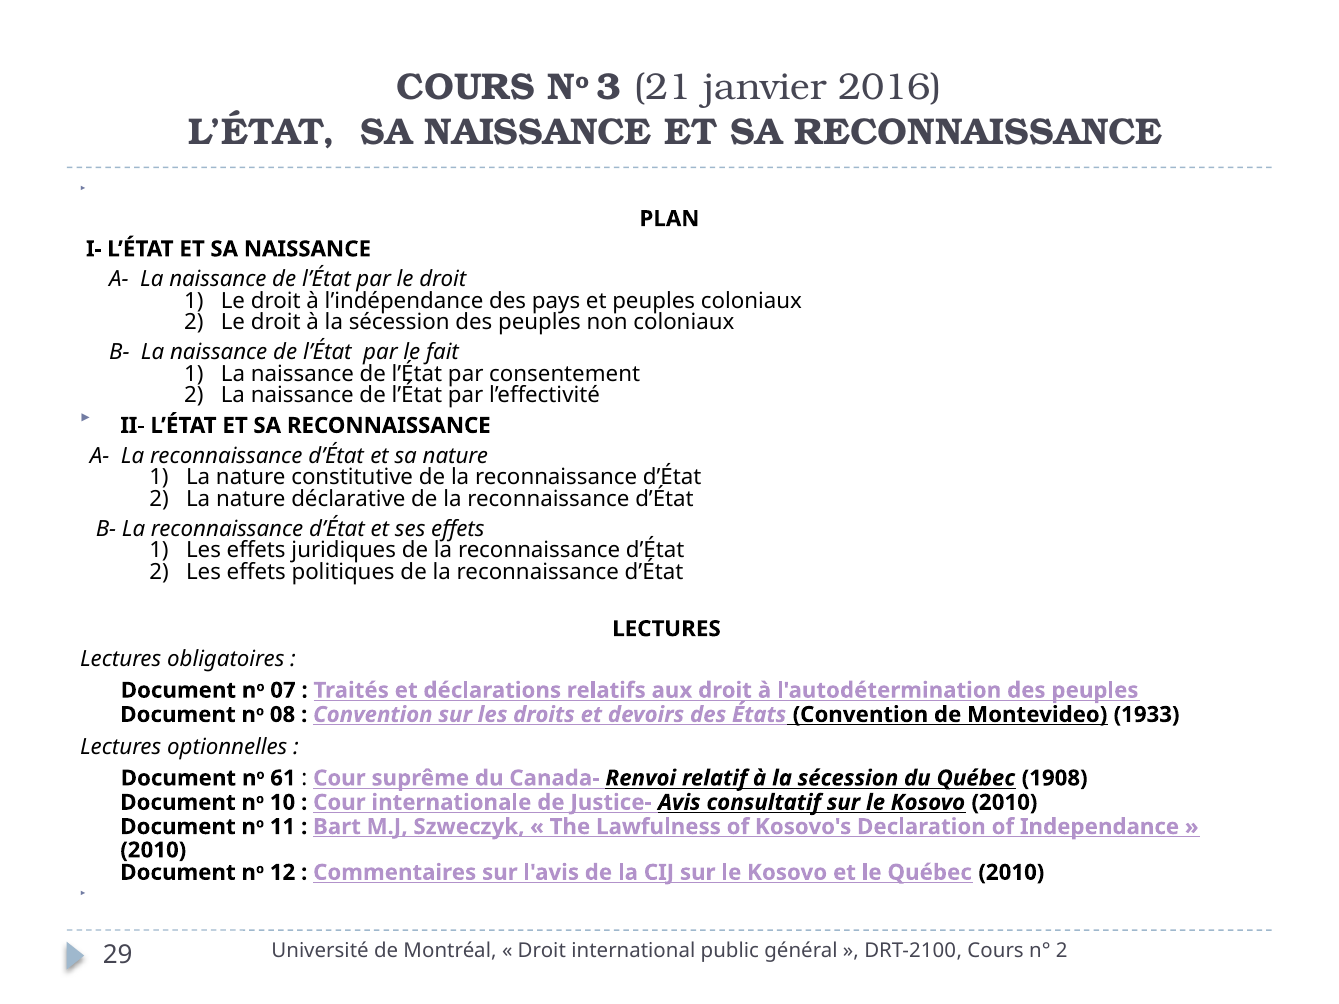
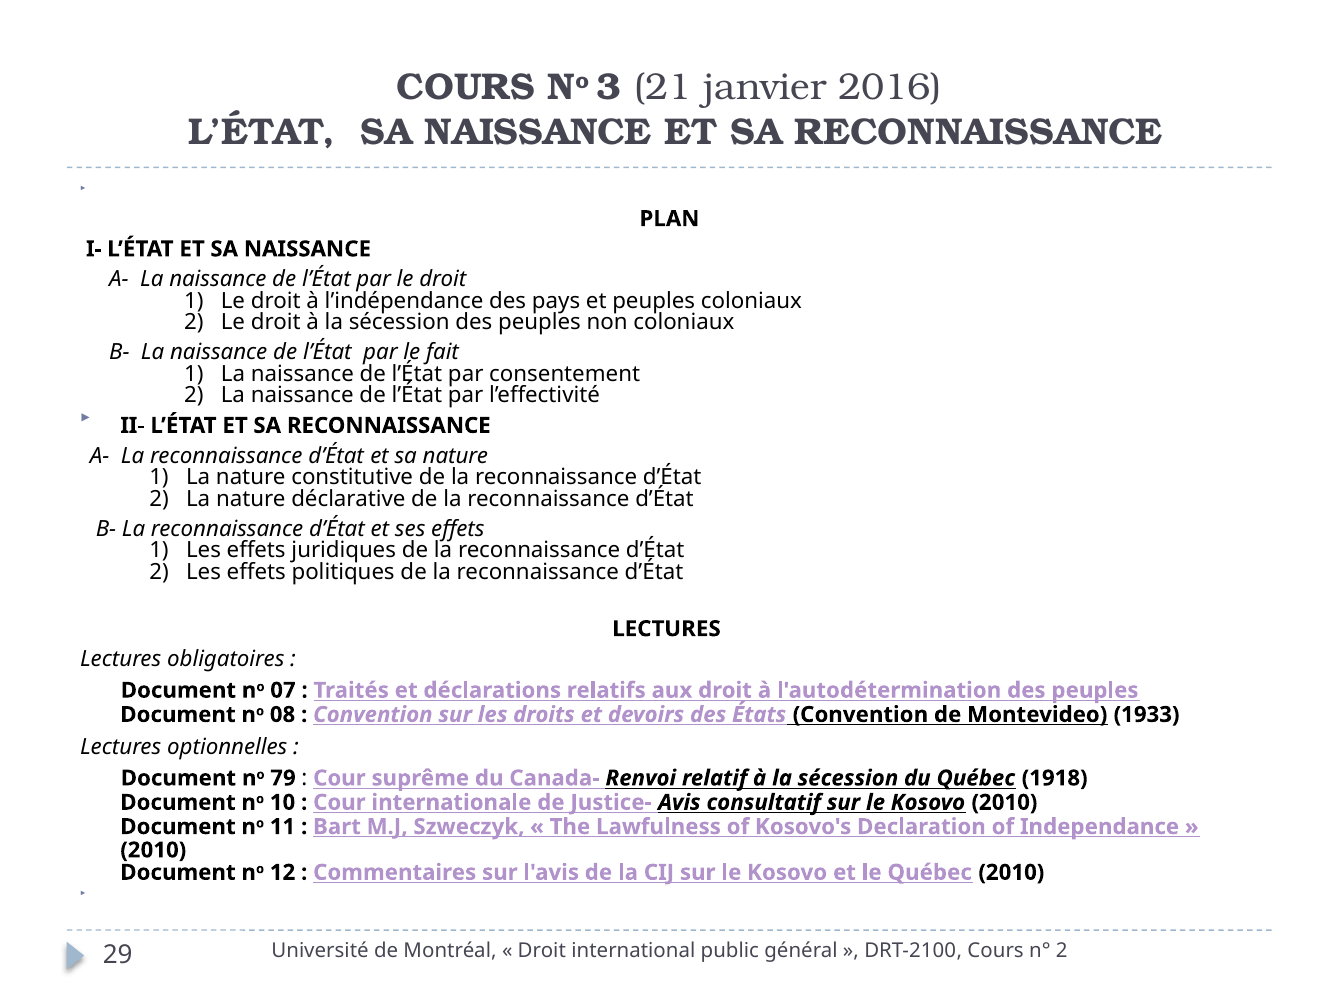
61: 61 -> 79
1908: 1908 -> 1918
